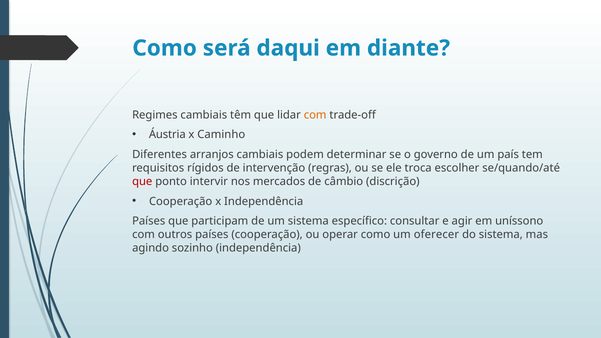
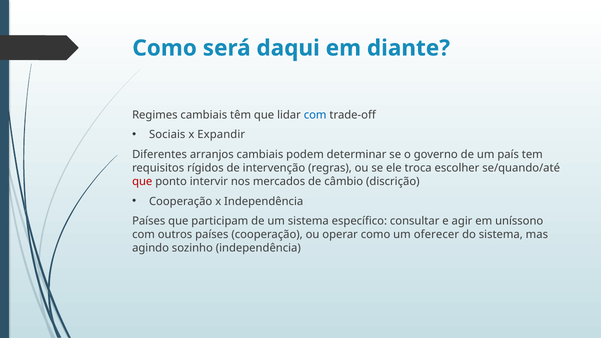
com at (315, 115) colour: orange -> blue
Áustria: Áustria -> Sociais
Caminho: Caminho -> Expandir
